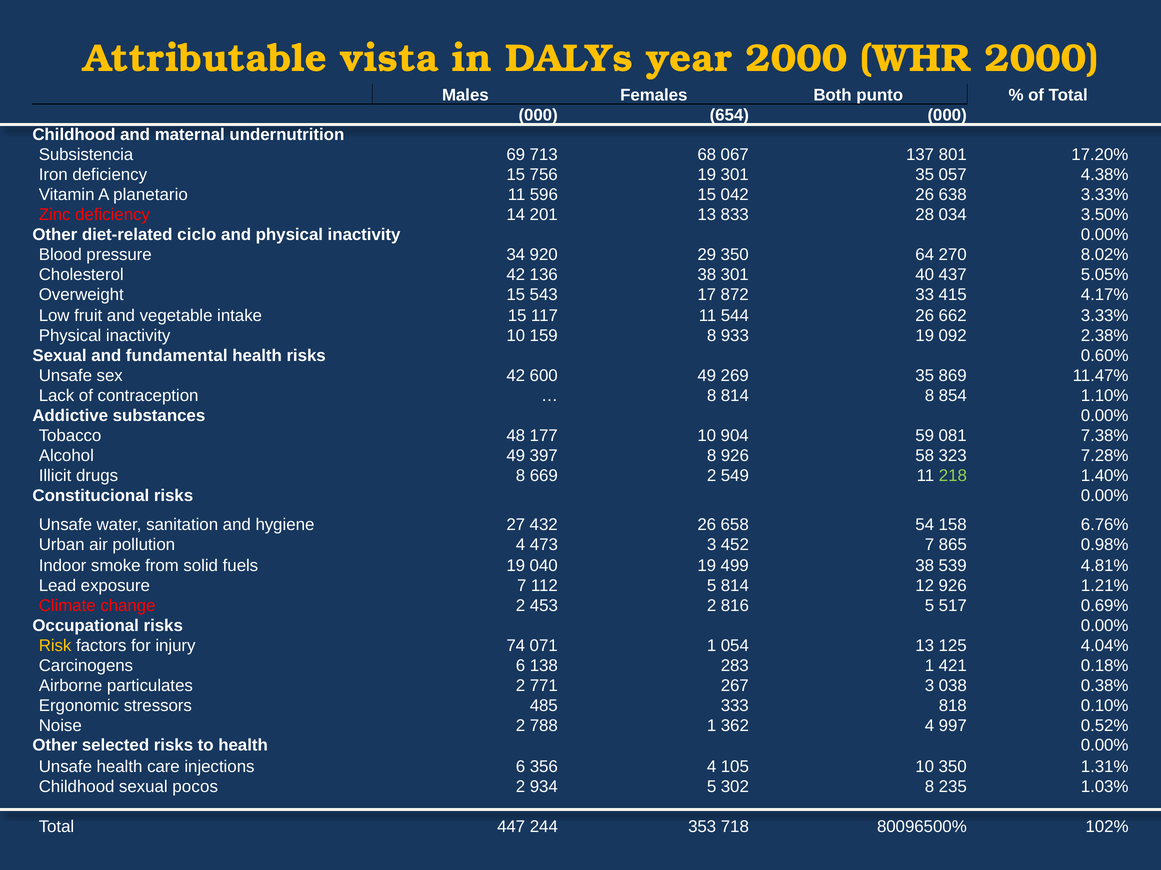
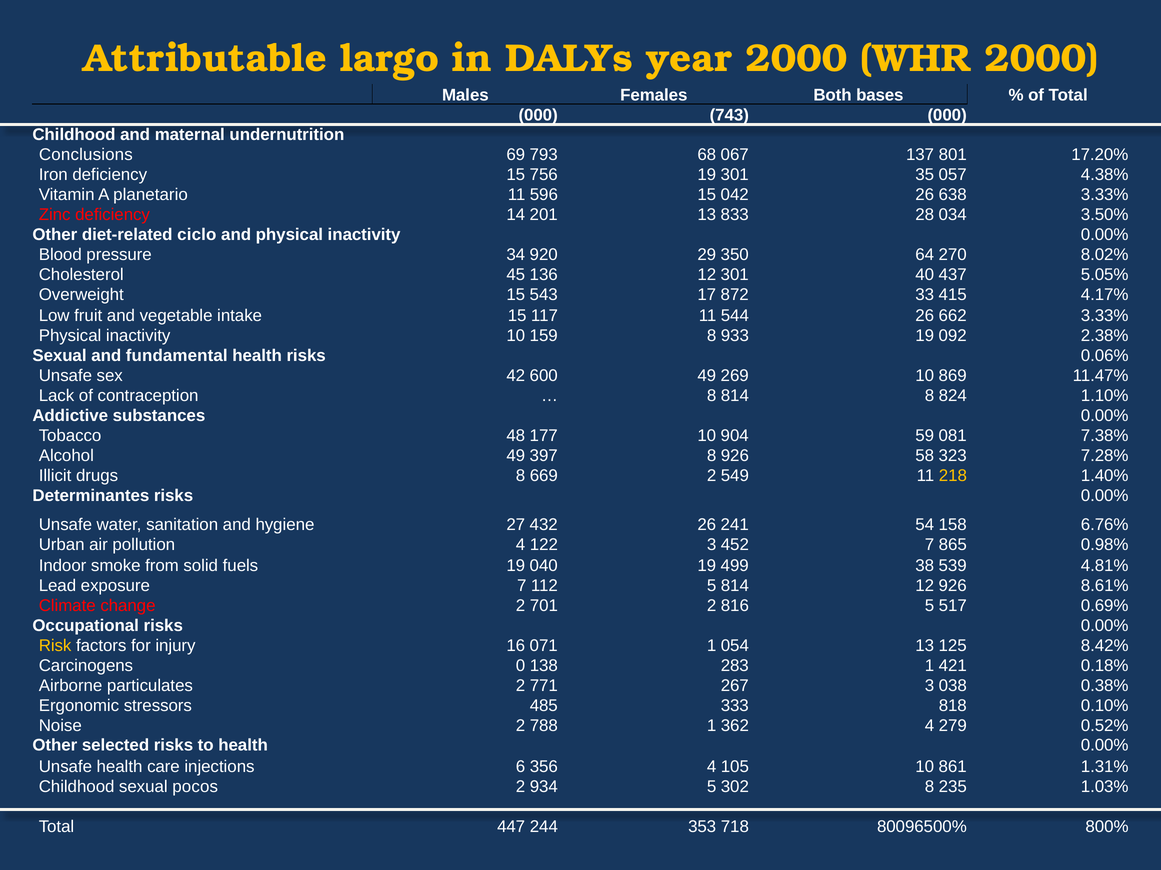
vista: vista -> largo
punto: punto -> bases
654: 654 -> 743
Subsistencia: Subsistencia -> Conclusions
713: 713 -> 793
Cholesterol 42: 42 -> 45
136 38: 38 -> 12
0.60%: 0.60% -> 0.06%
269 35: 35 -> 10
854: 854 -> 824
218 colour: light green -> yellow
Constitucional: Constitucional -> Determinantes
658: 658 -> 241
473: 473 -> 122
1.21%: 1.21% -> 8.61%
453: 453 -> 701
74: 74 -> 16
4.04%: 4.04% -> 8.42%
Carcinogens 6: 6 -> 0
997: 997 -> 279
10 350: 350 -> 861
102%: 102% -> 800%
